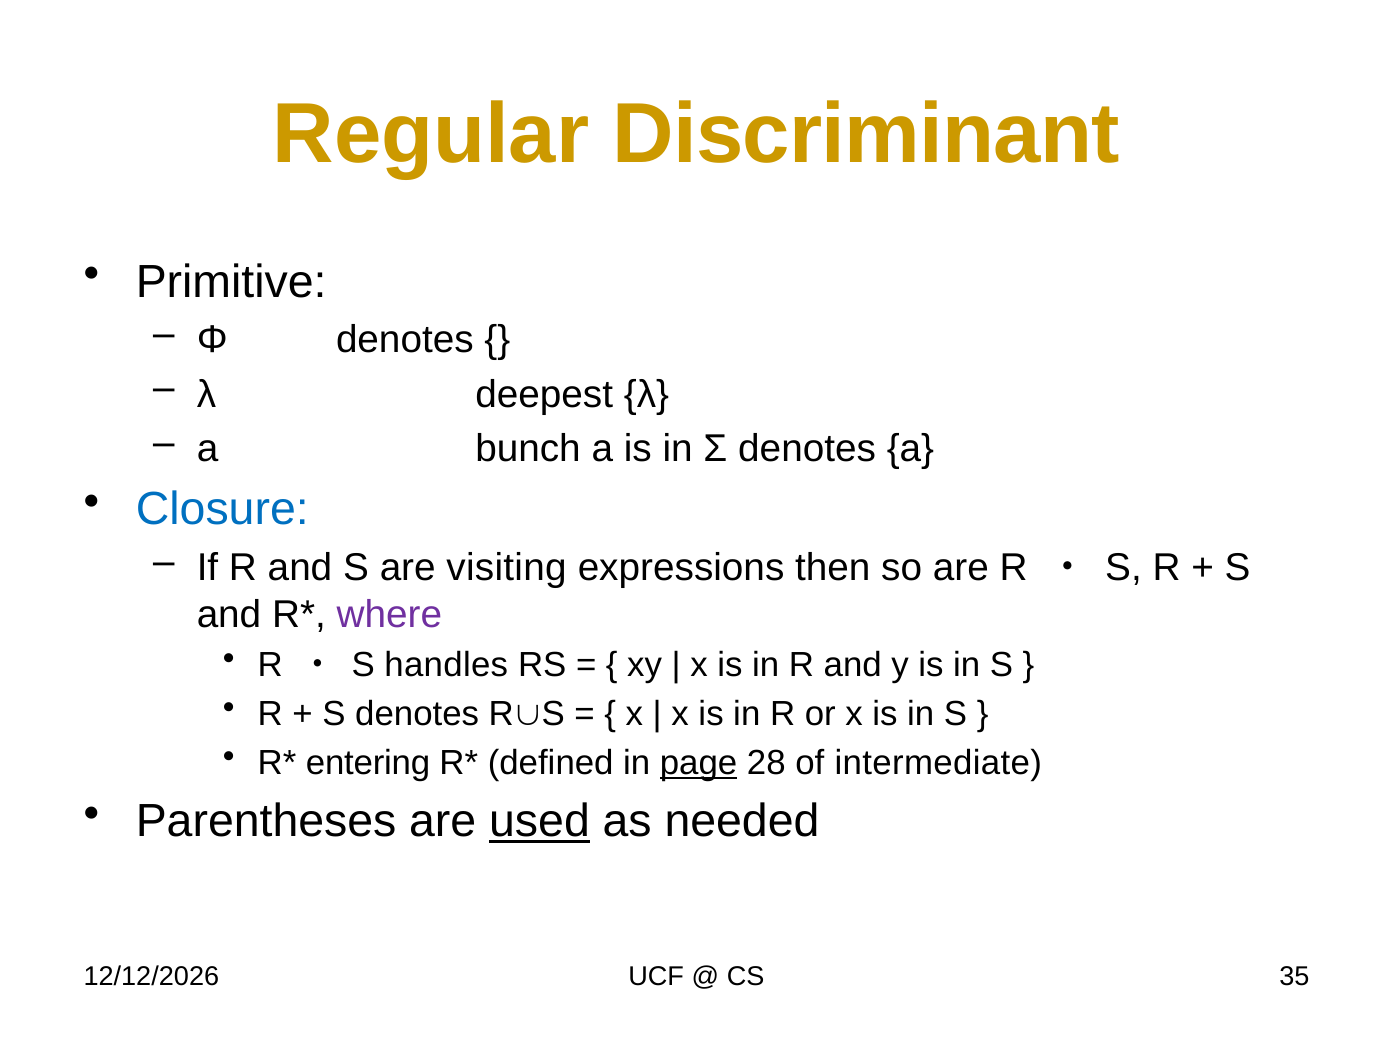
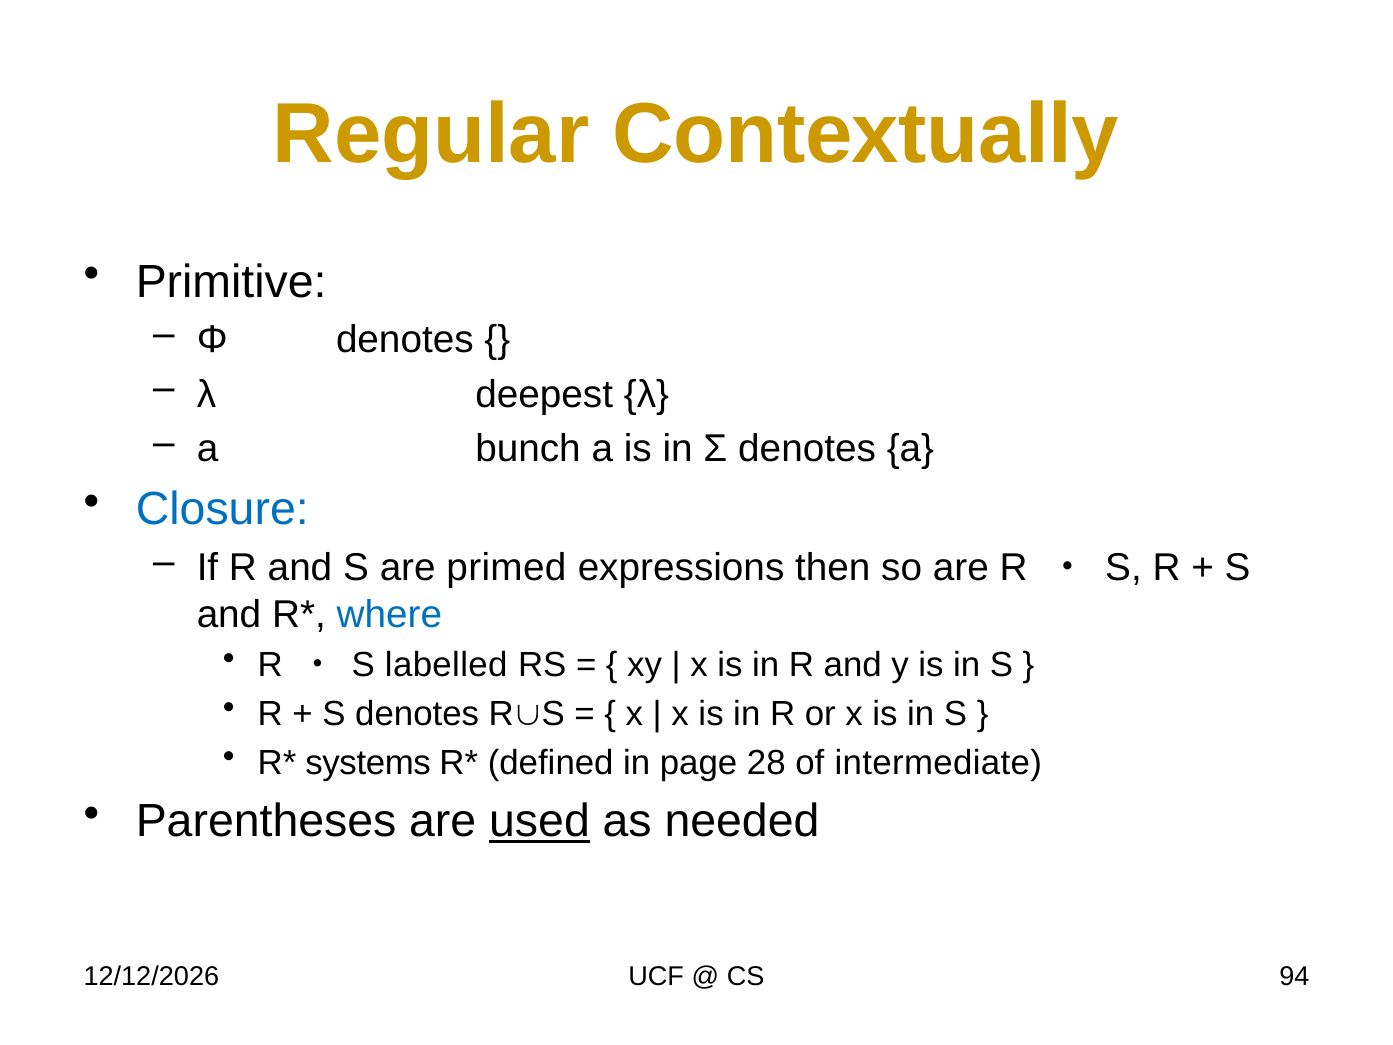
Discriminant: Discriminant -> Contextually
visiting: visiting -> primed
where colour: purple -> blue
handles: handles -> labelled
entering: entering -> systems
page underline: present -> none
35: 35 -> 94
